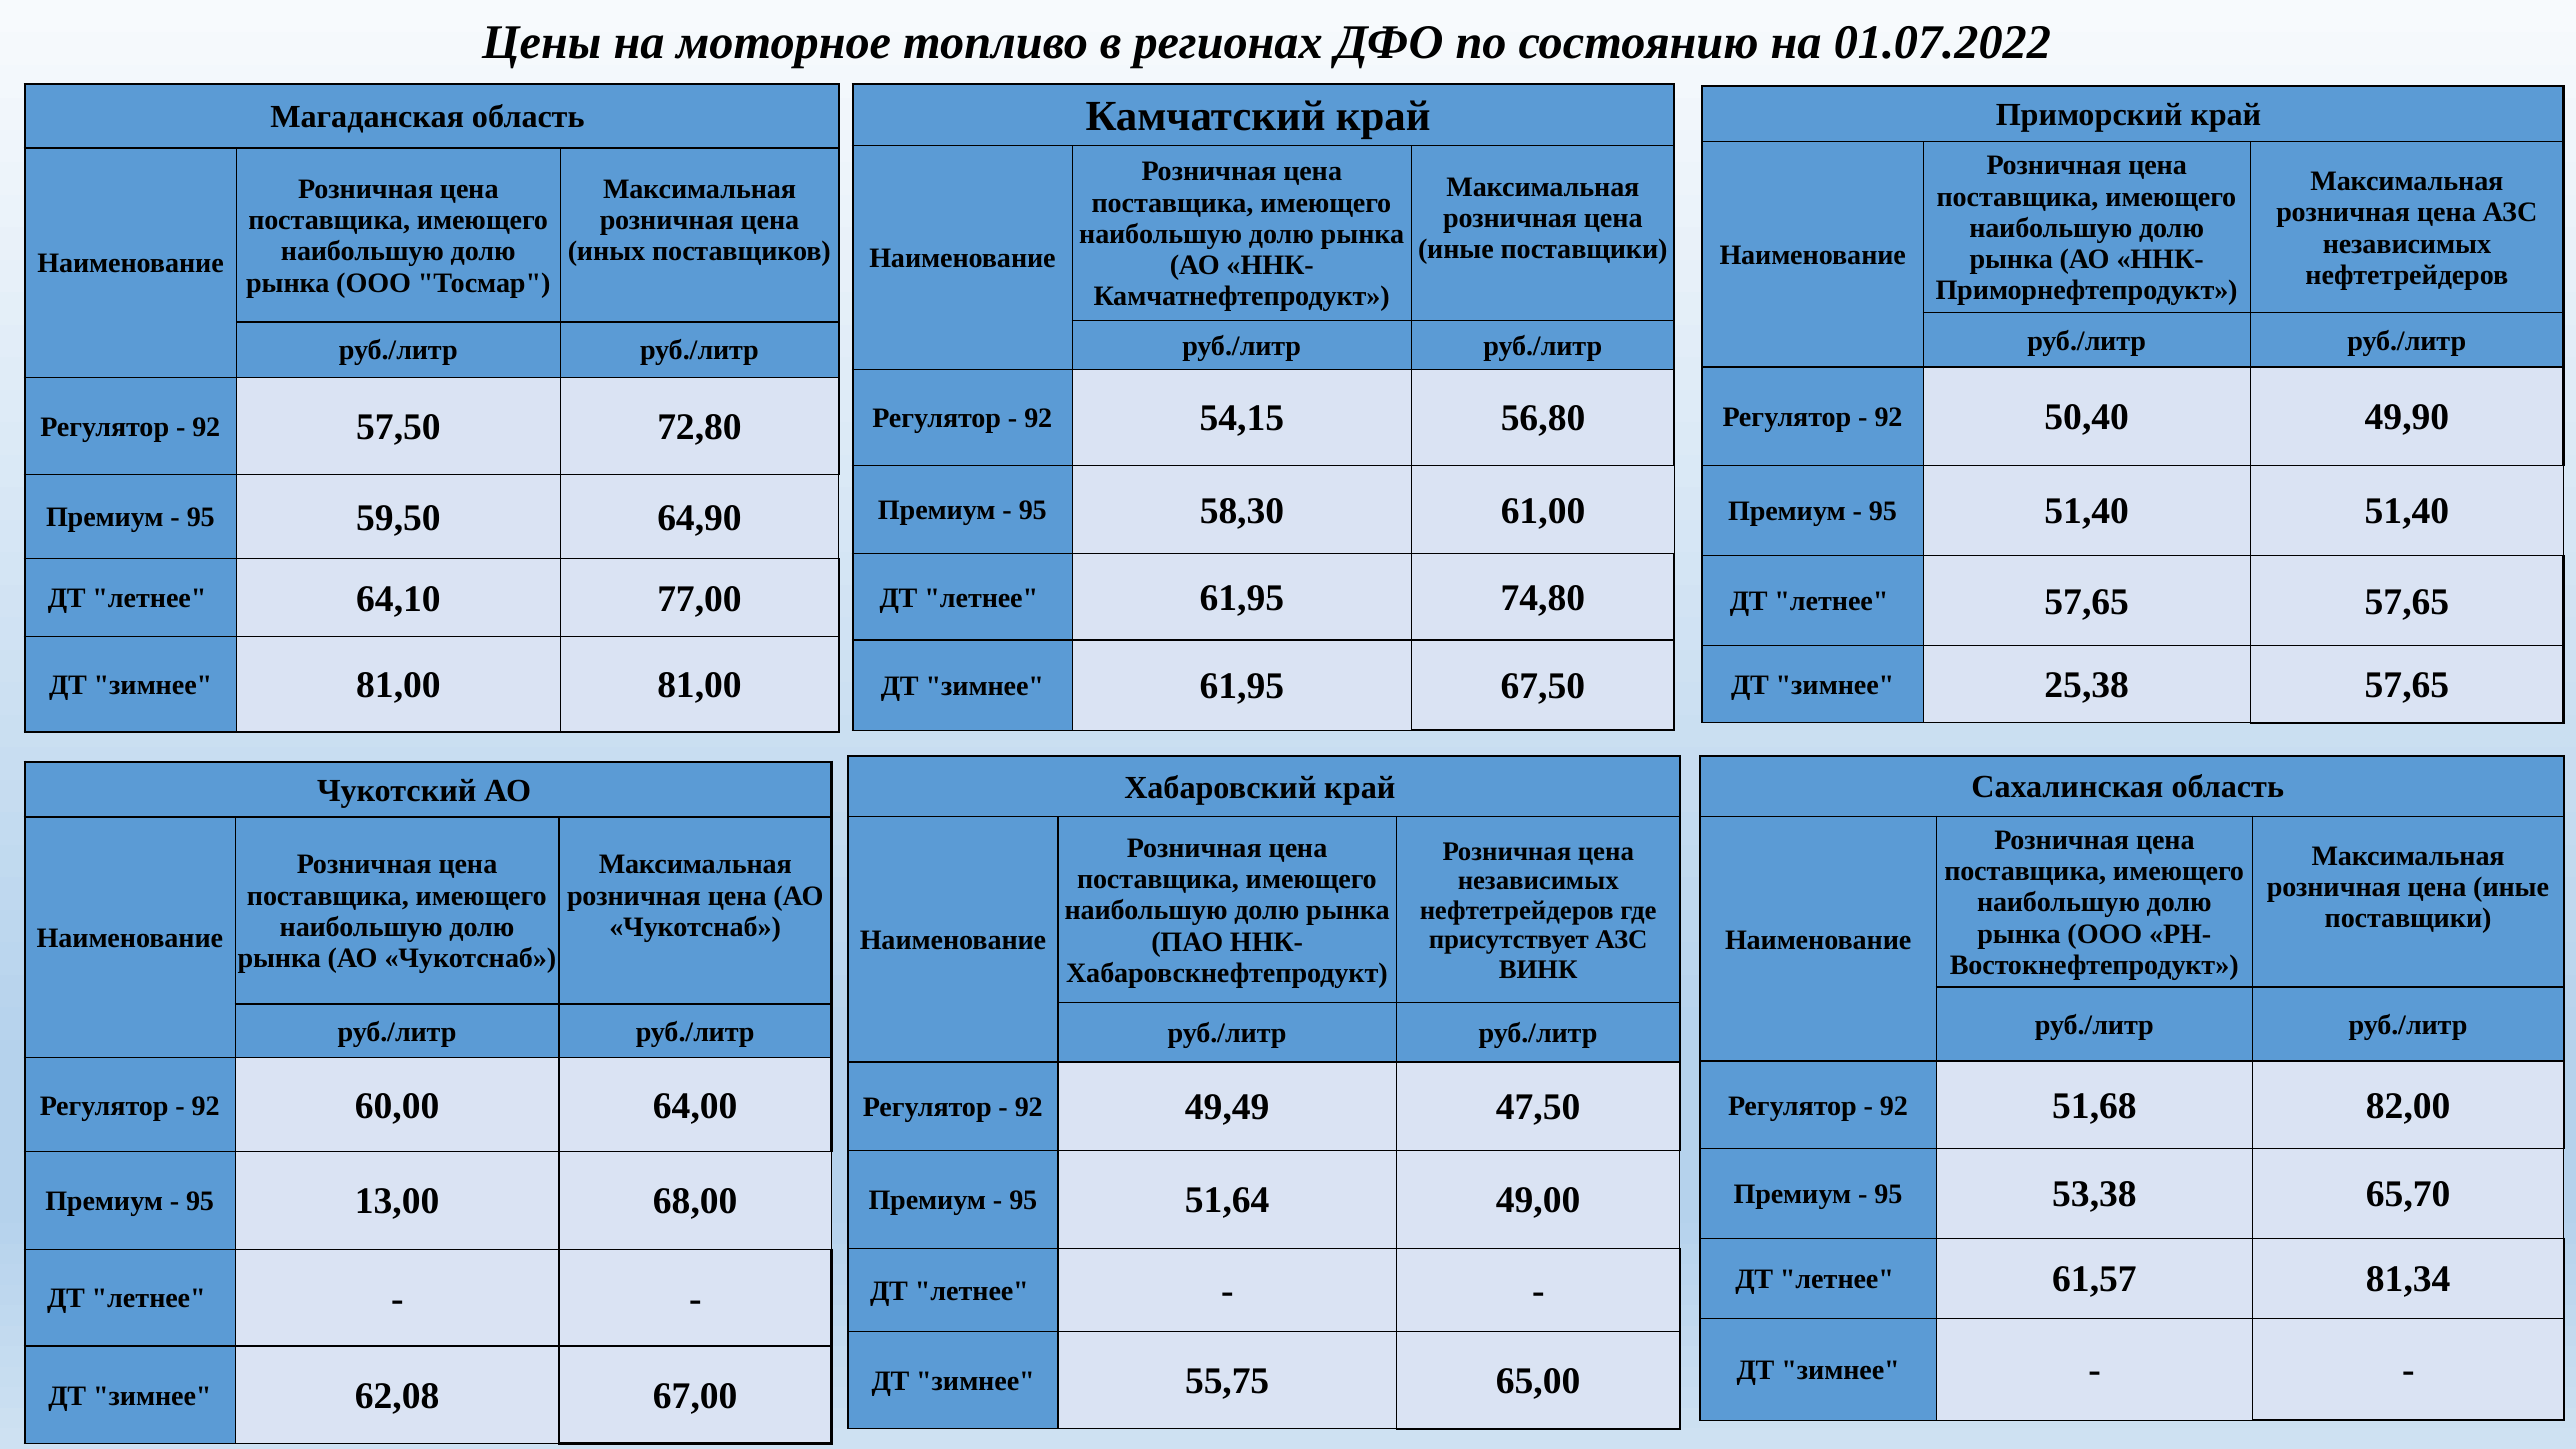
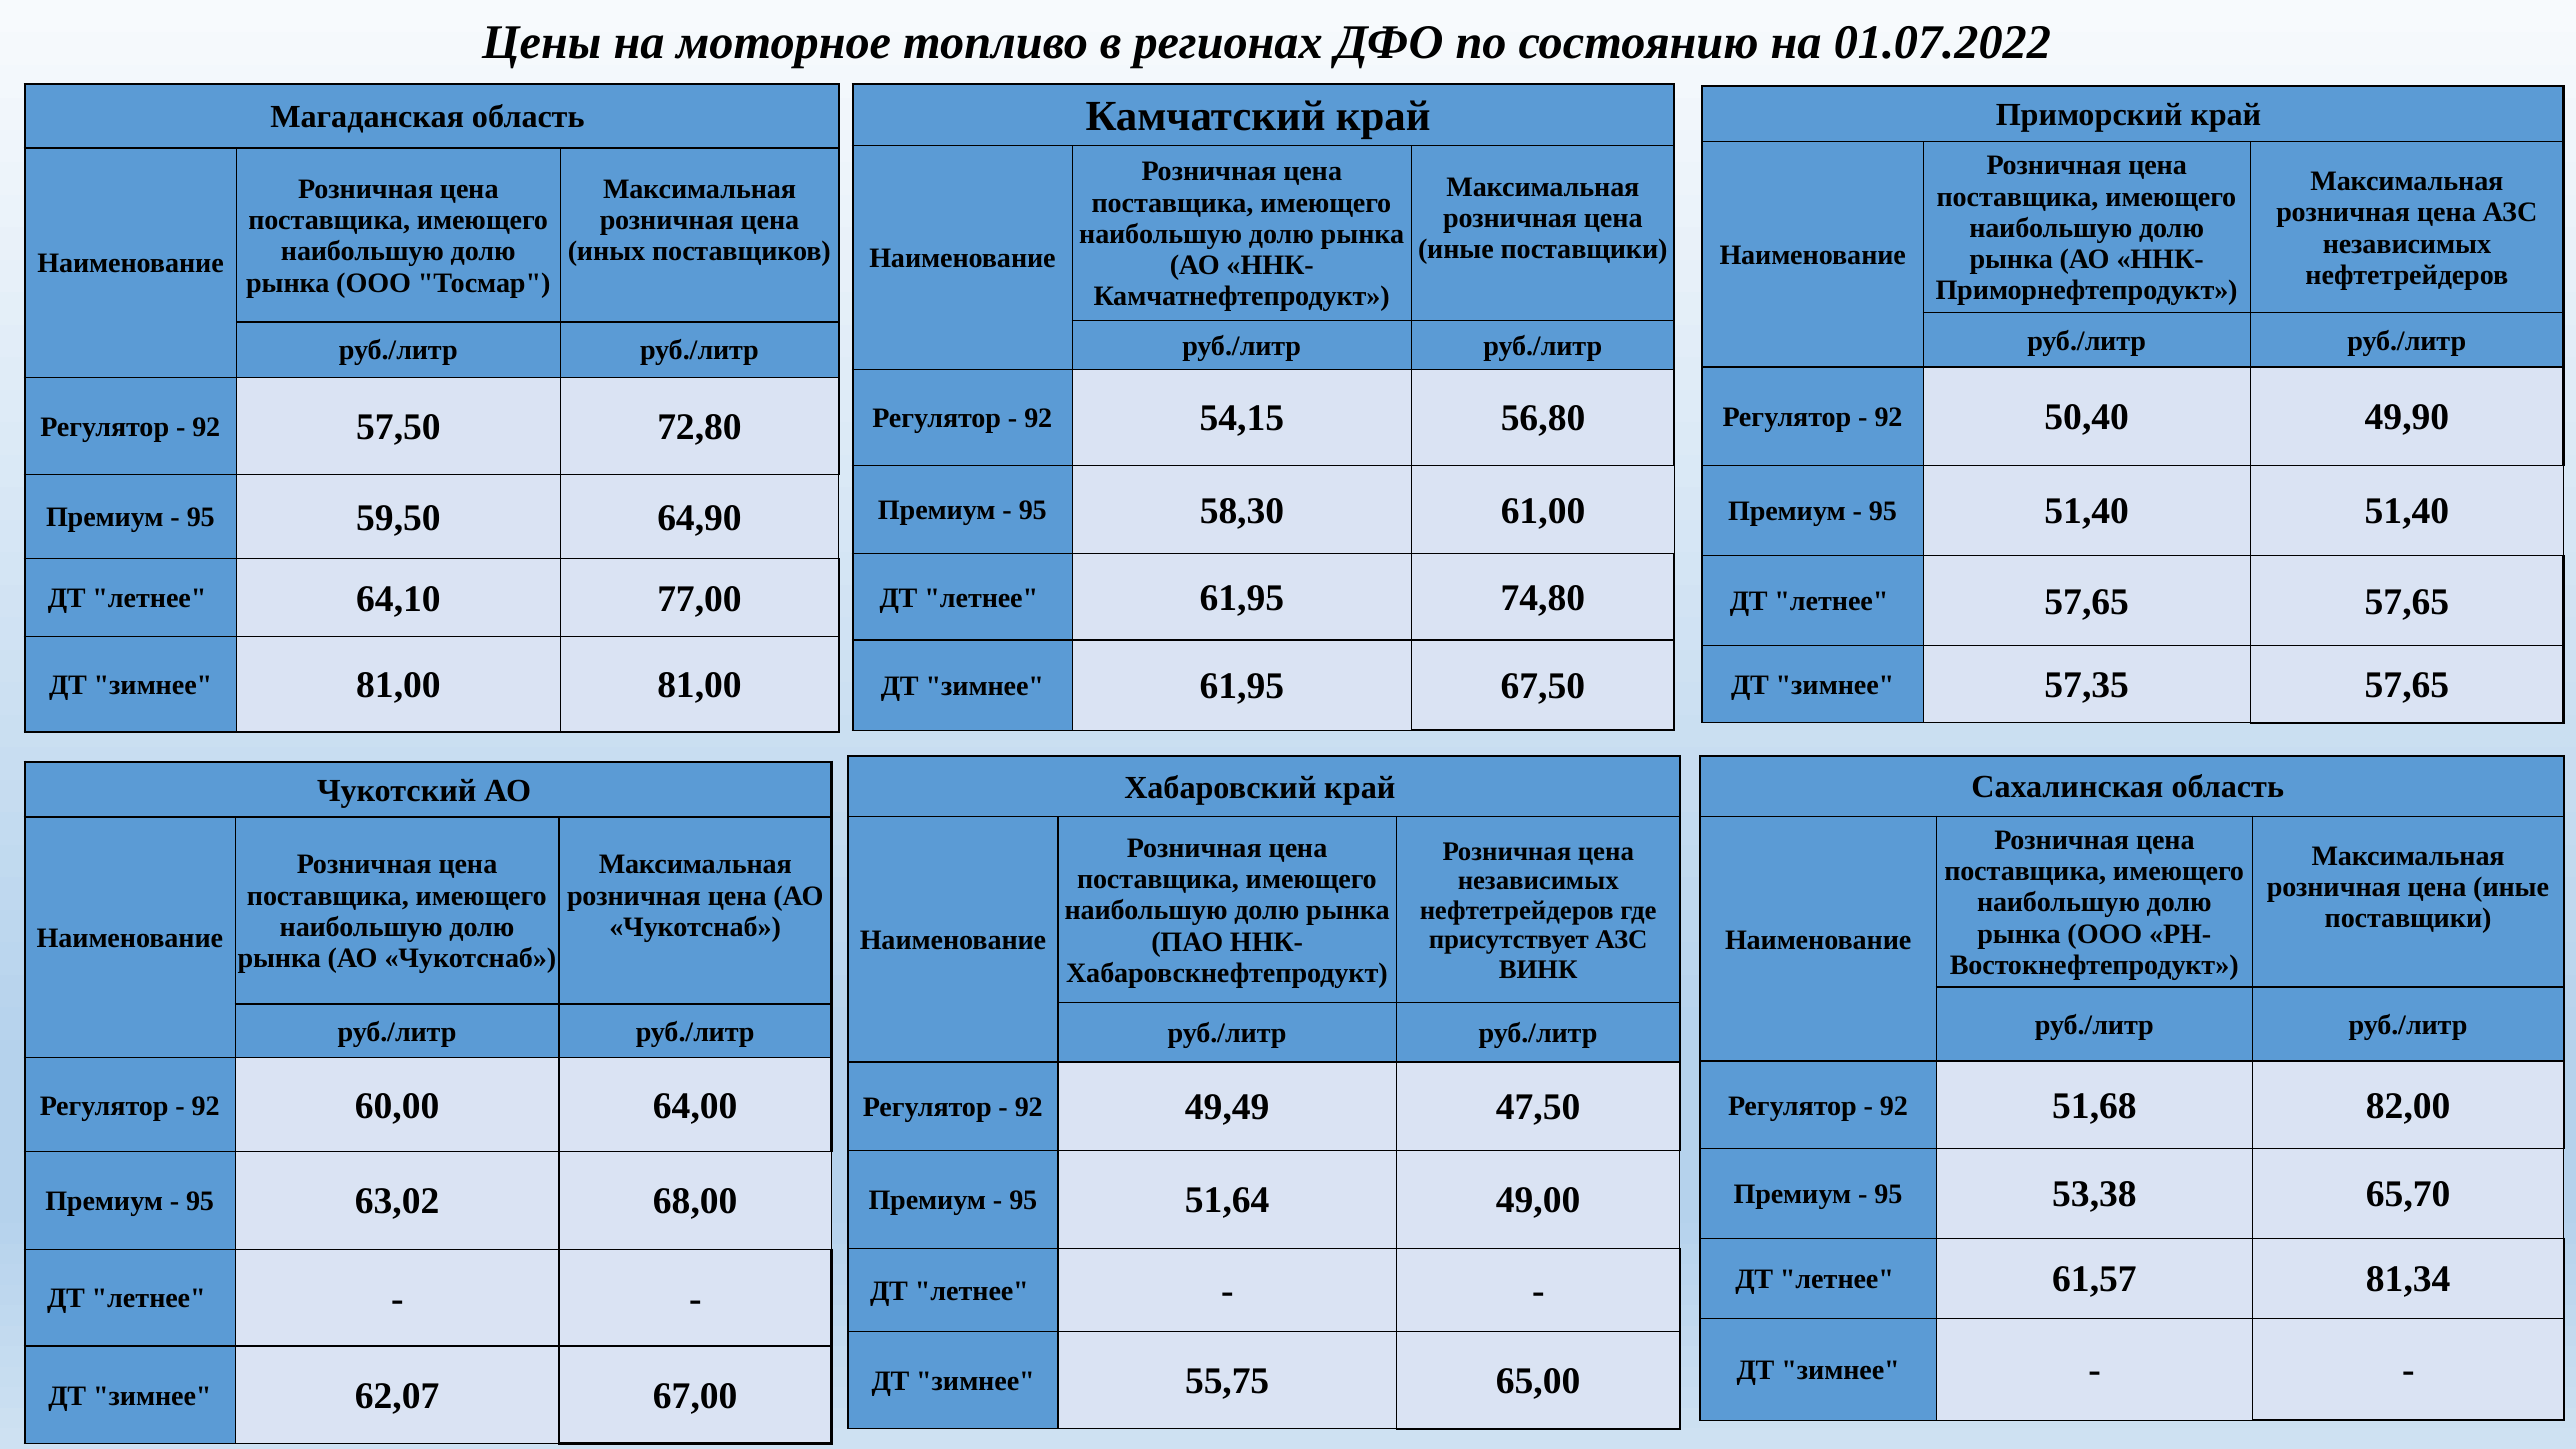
25,38: 25,38 -> 57,35
13,00: 13,00 -> 63,02
62,08: 62,08 -> 62,07
